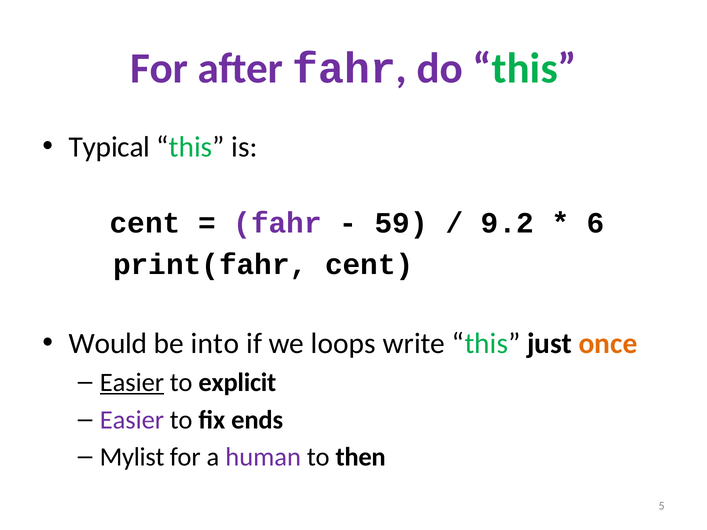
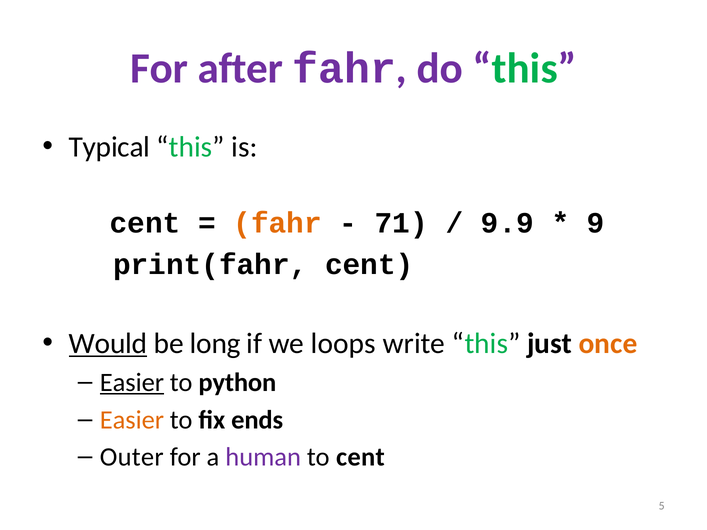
fahr at (278, 223) colour: purple -> orange
59: 59 -> 71
9.2: 9.2 -> 9.9
6: 6 -> 9
Would underline: none -> present
into: into -> long
explicit: explicit -> python
Easier at (132, 420) colour: purple -> orange
Mylist: Mylist -> Outer
to then: then -> cent
